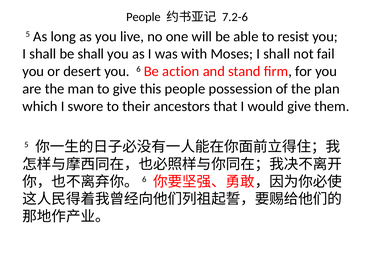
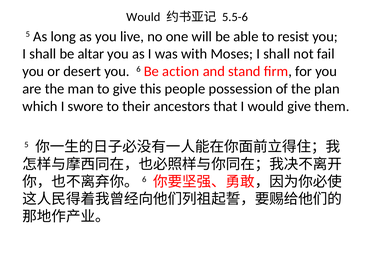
People at (143, 17): People -> Would
7.2-6: 7.2-6 -> 5.5-6
be shall: shall -> altar
